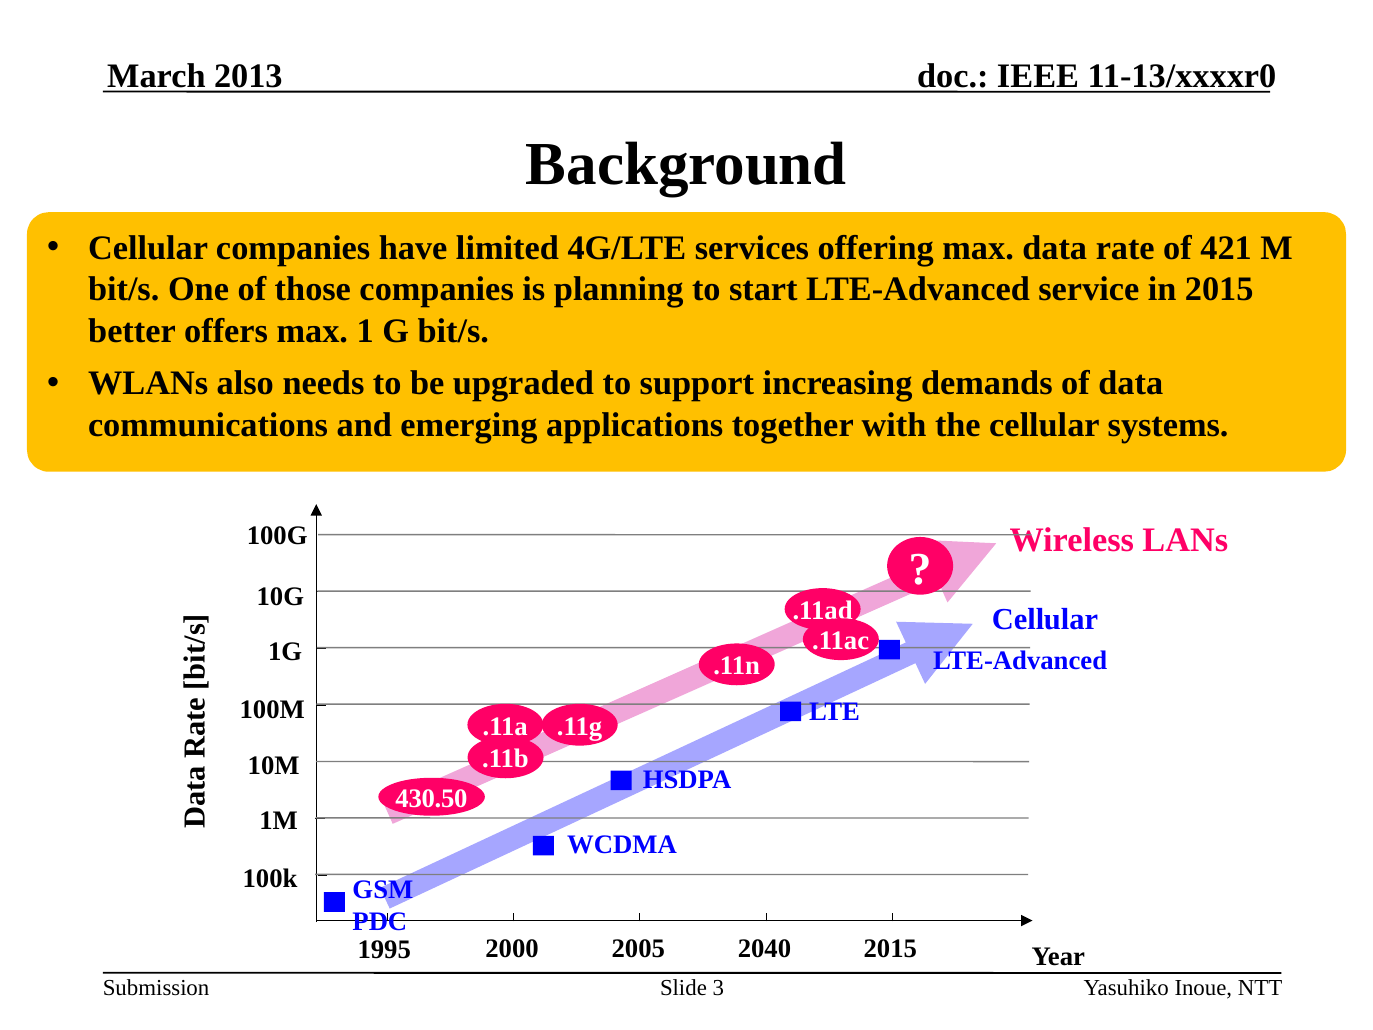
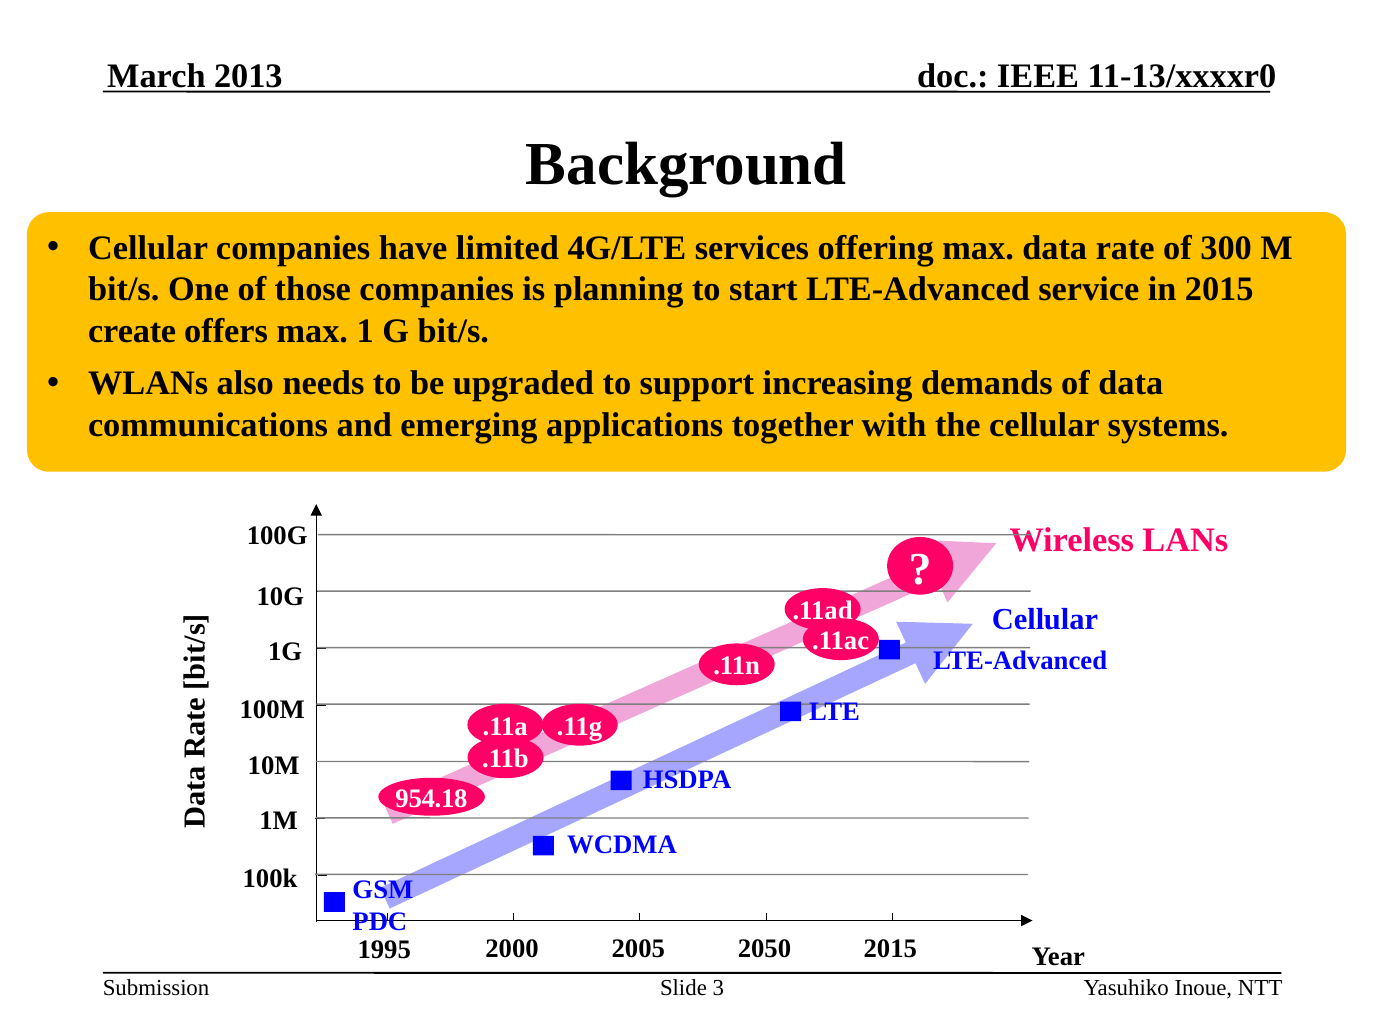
421: 421 -> 300
better: better -> create
430.50: 430.50 -> 954.18
2040: 2040 -> 2050
